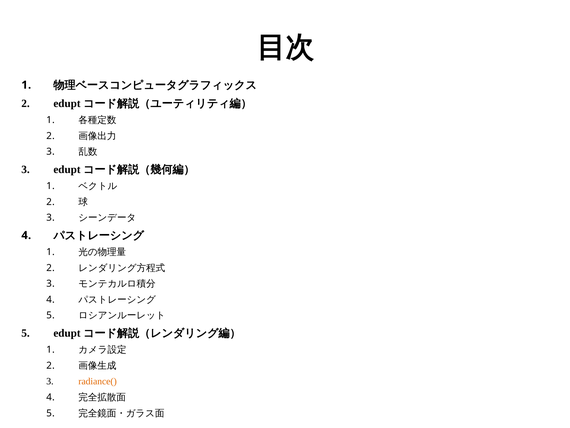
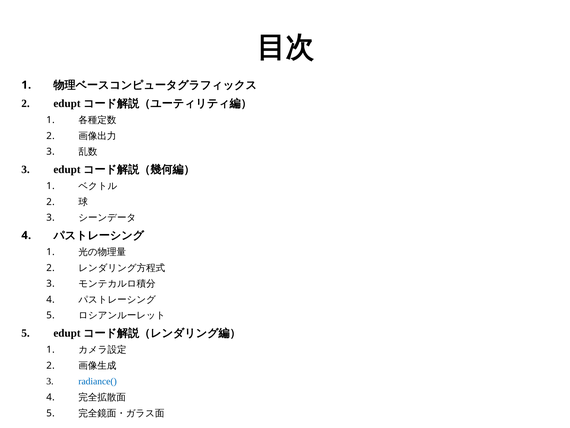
radiance( colour: orange -> blue
